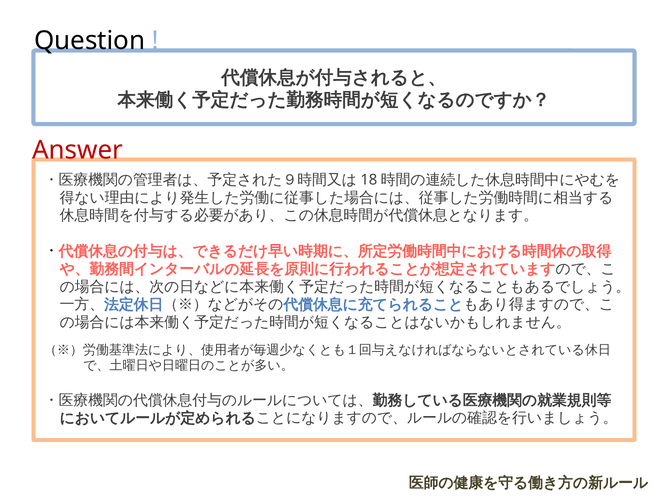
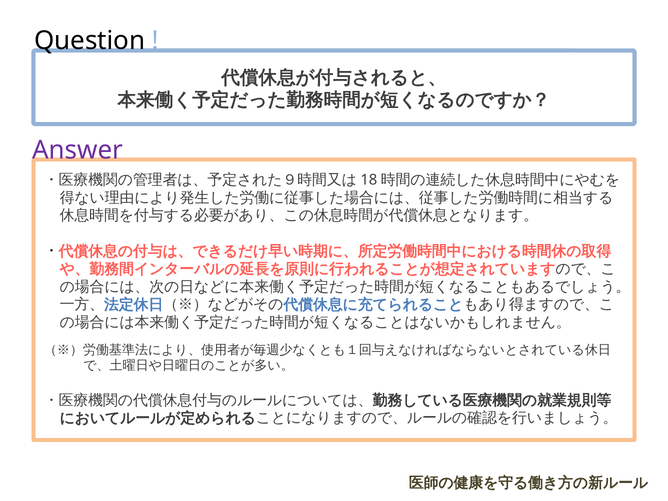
Answer colour: red -> purple
